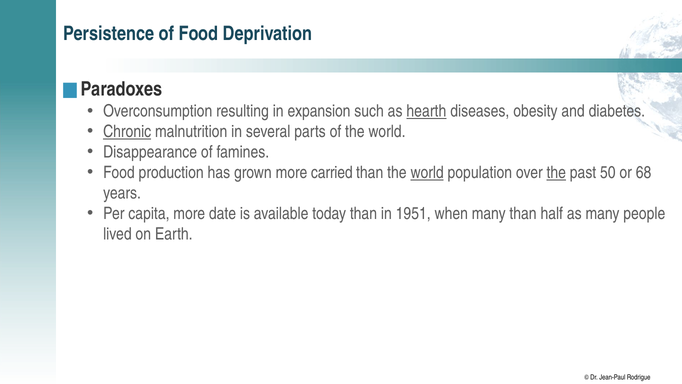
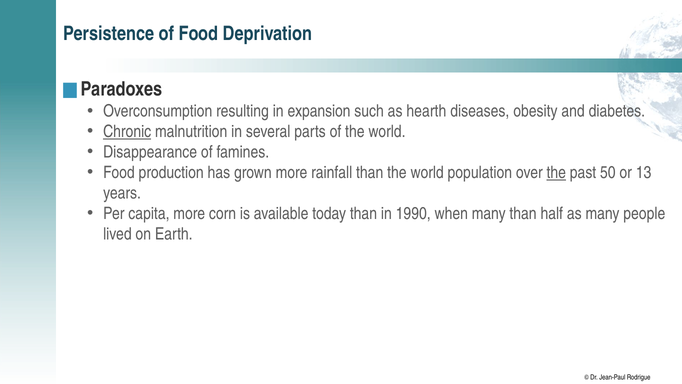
hearth underline: present -> none
carried: carried -> rainfall
world at (427, 173) underline: present -> none
68: 68 -> 13
date: date -> corn
1951: 1951 -> 1990
